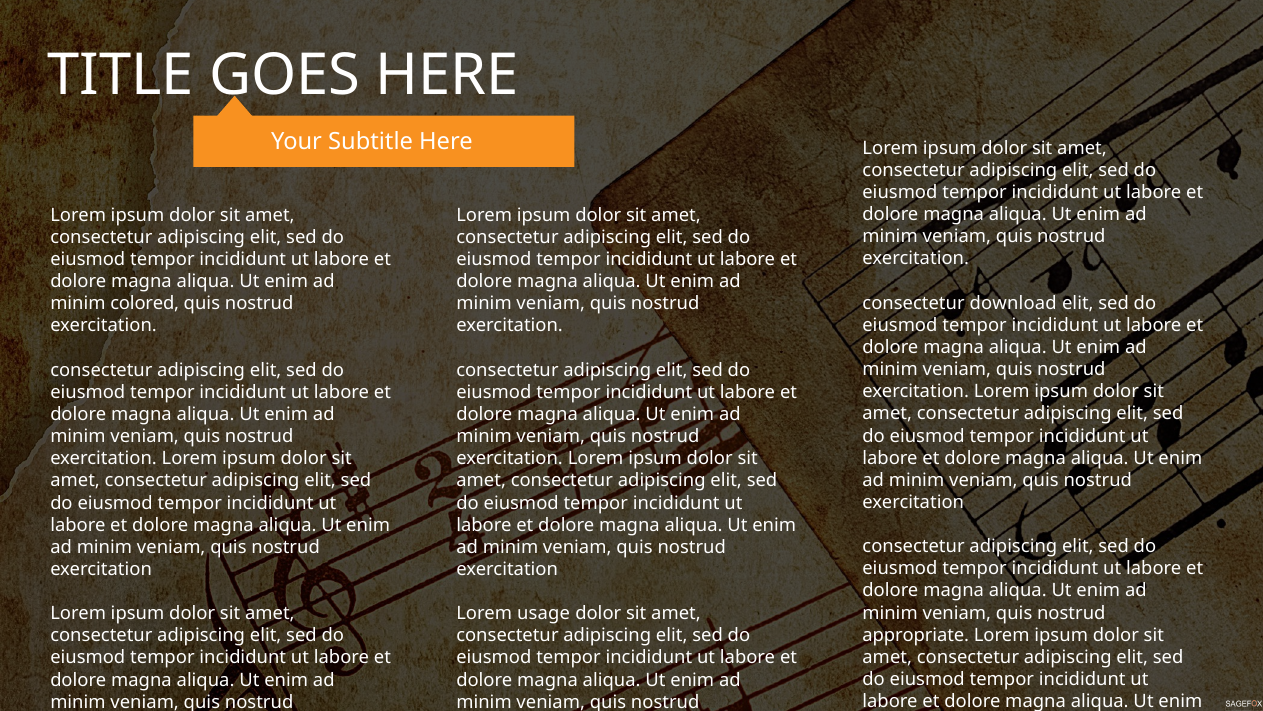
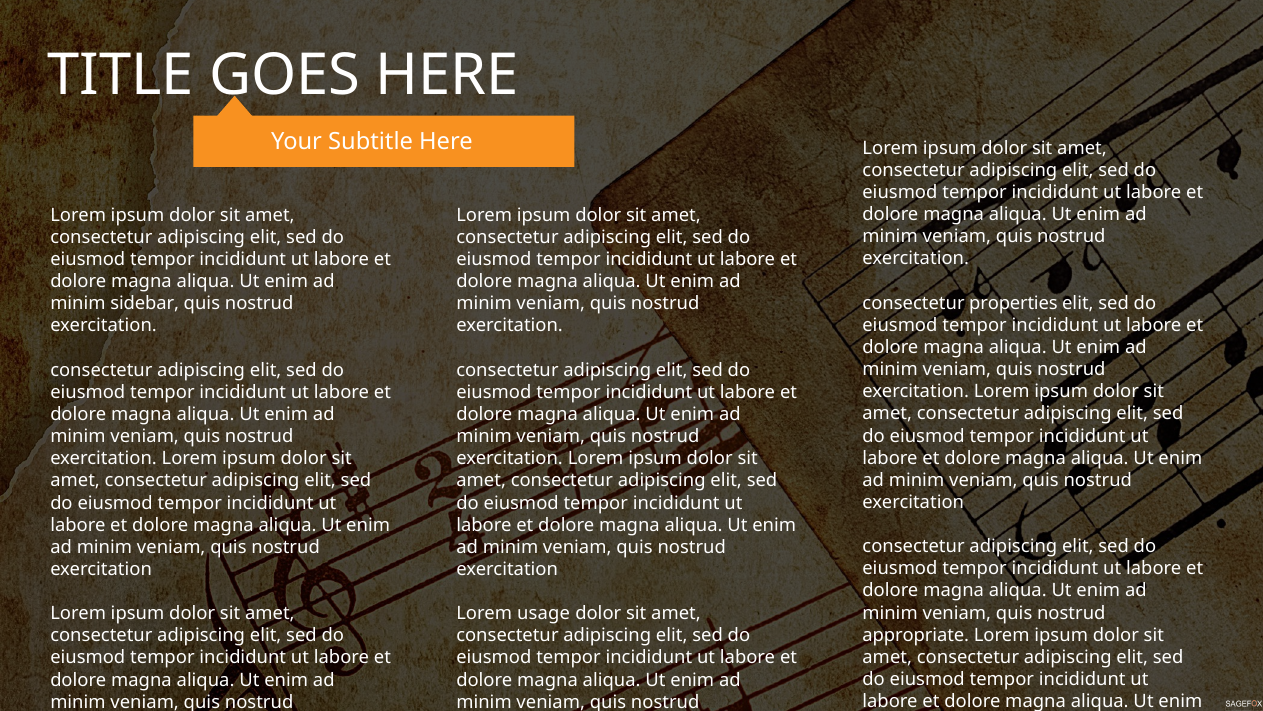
download: download -> properties
colored: colored -> sidebar
